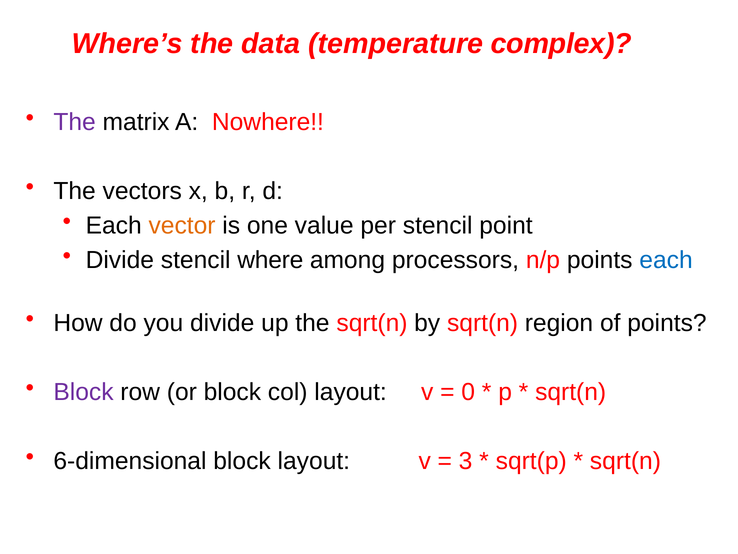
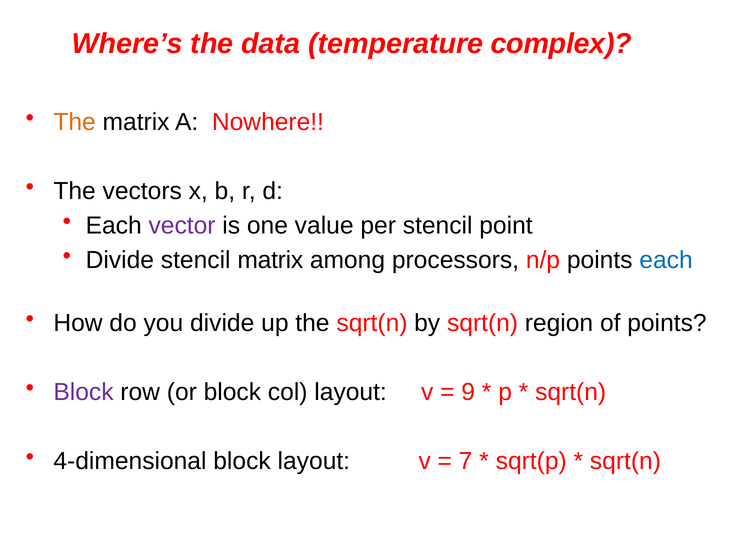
The at (75, 122) colour: purple -> orange
vector colour: orange -> purple
stencil where: where -> matrix
0: 0 -> 9
6-dimensional: 6-dimensional -> 4-dimensional
3: 3 -> 7
